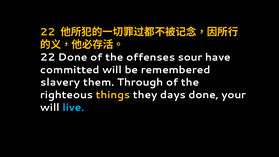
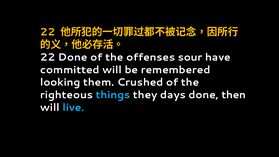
slavery: slavery -> looking
Through: Through -> Crushed
things colour: yellow -> light blue
your: your -> then
